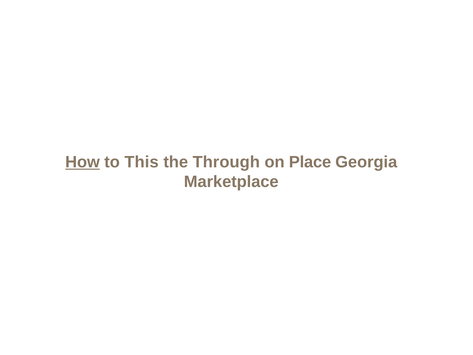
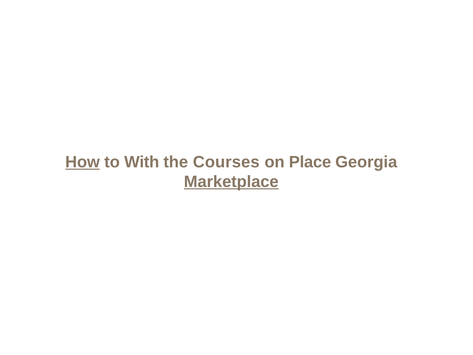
This: This -> With
Through: Through -> Courses
Marketplace underline: none -> present
